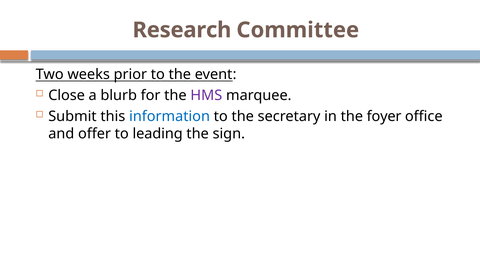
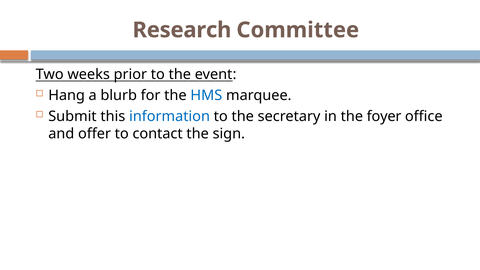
Close: Close -> Hang
HMS colour: purple -> blue
leading: leading -> contact
